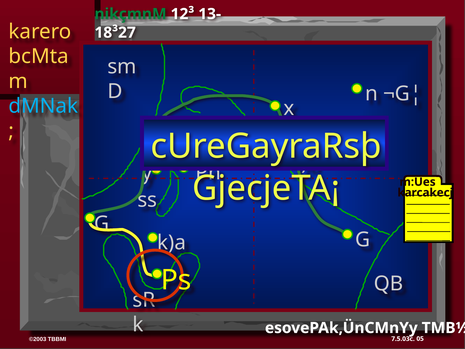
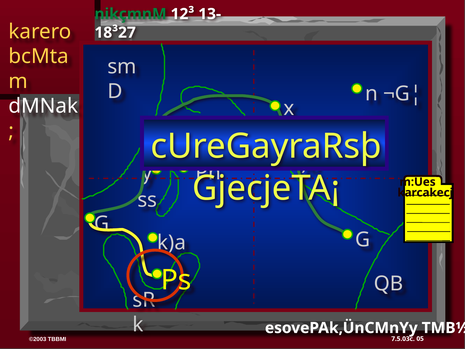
dMNak colour: light blue -> white
